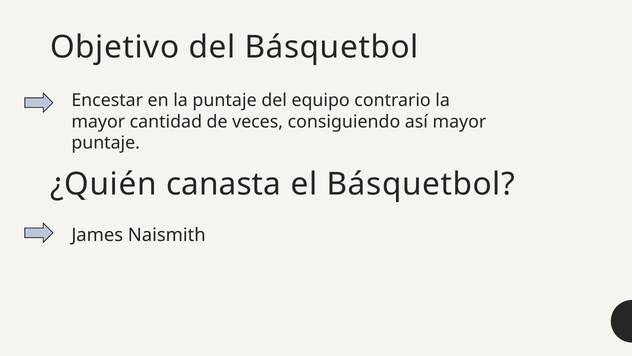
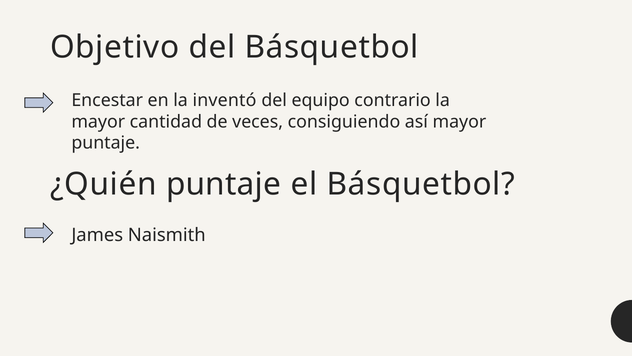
la puntaje: puntaje -> inventó
¿Quién canasta: canasta -> puntaje
